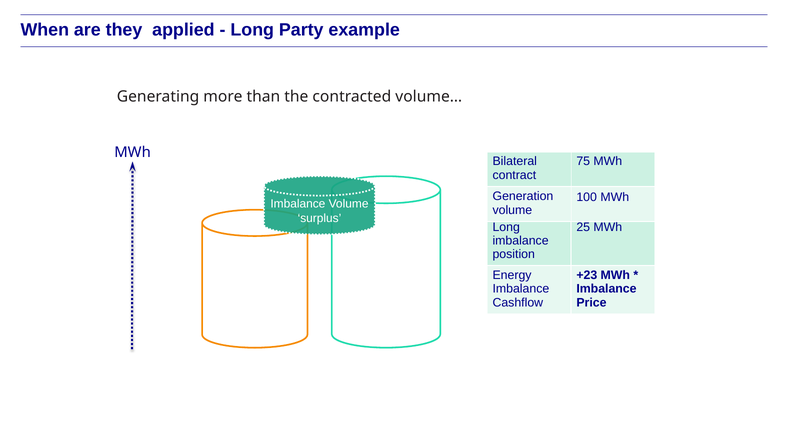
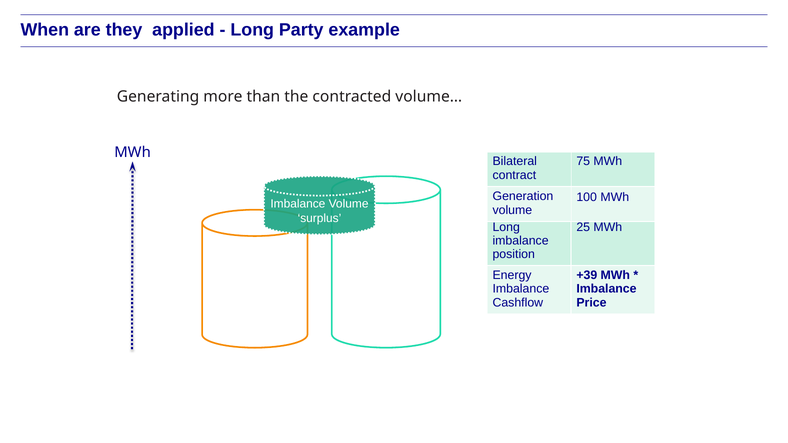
+23: +23 -> +39
